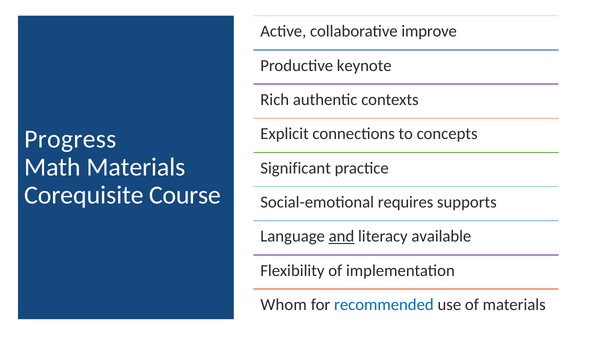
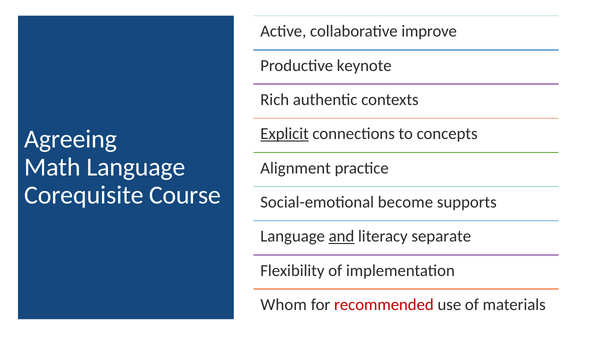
Explicit underline: none -> present
Progress: Progress -> Agreeing
Math Materials: Materials -> Language
Significant: Significant -> Alignment
requires: requires -> become
available: available -> separate
recommended colour: blue -> red
